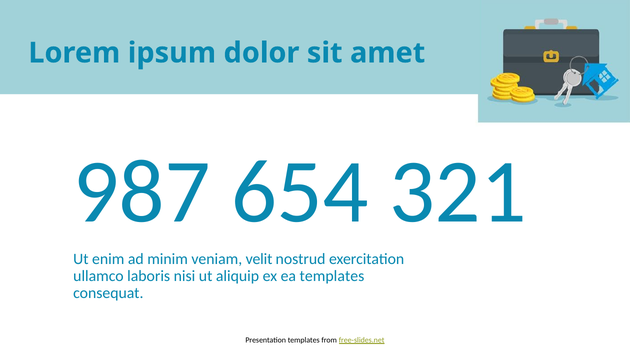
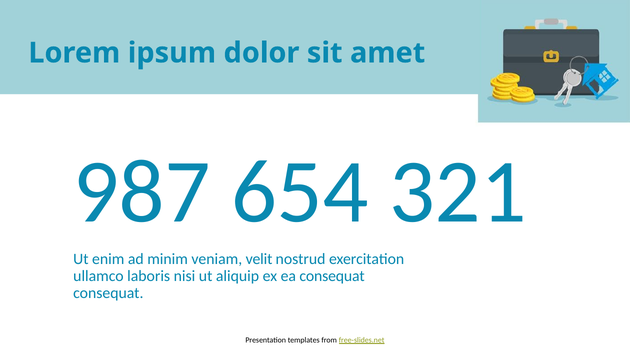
ea templates: templates -> consequat
